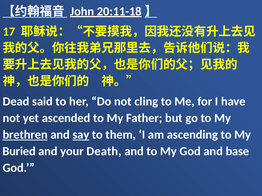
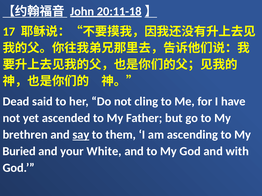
brethren underline: present -> none
Death: Death -> White
base: base -> with
